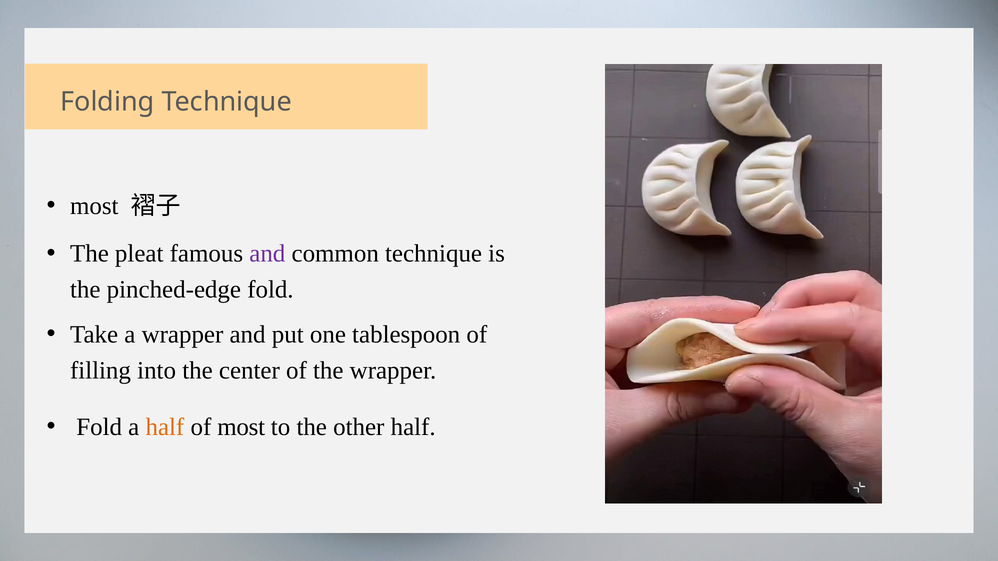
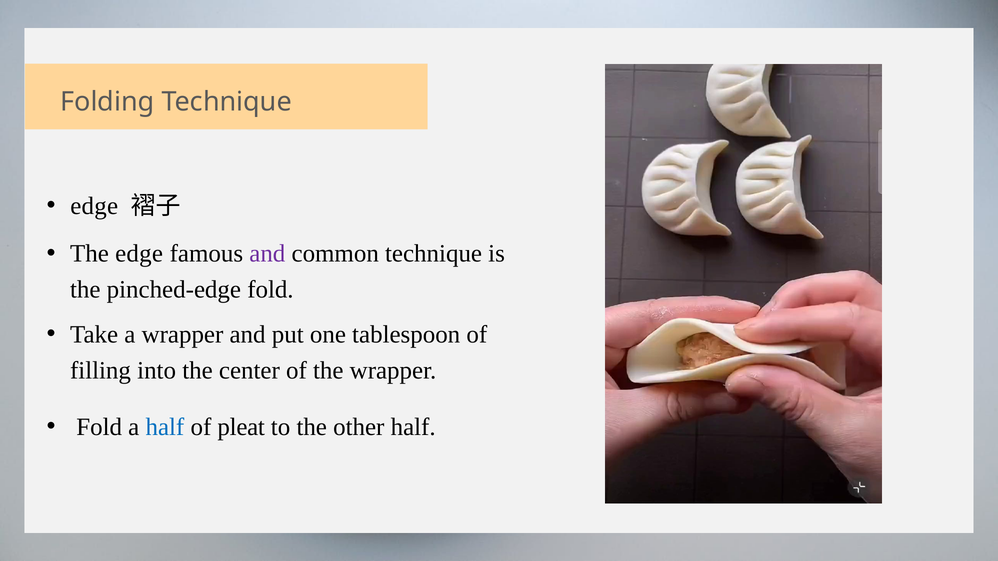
most at (94, 206): most -> edge
The pleat: pleat -> edge
half at (165, 427) colour: orange -> blue
of most: most -> pleat
